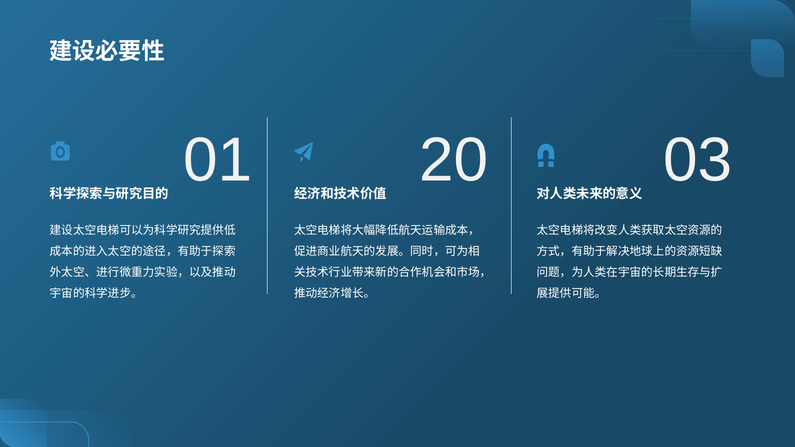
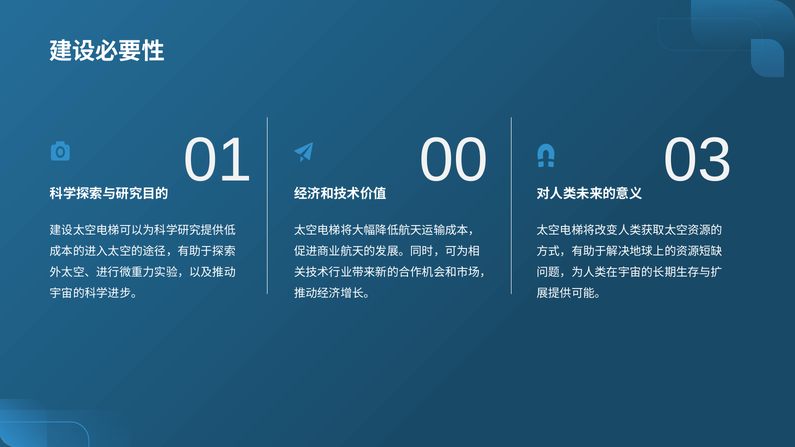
20: 20 -> 00
